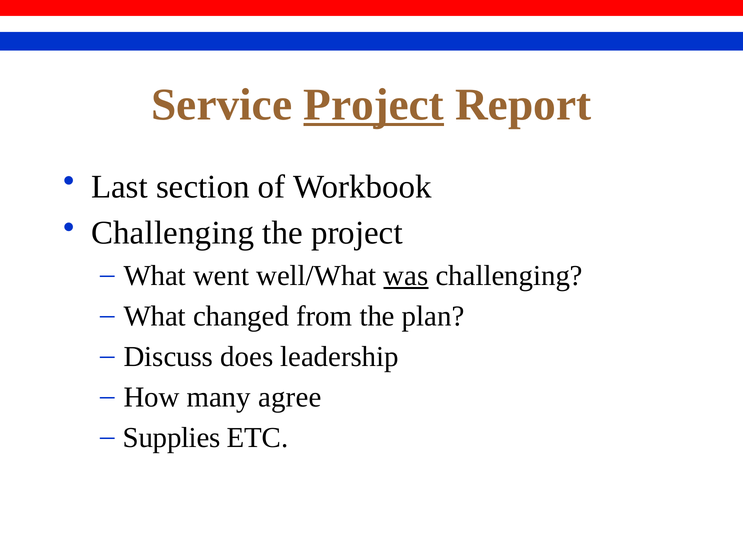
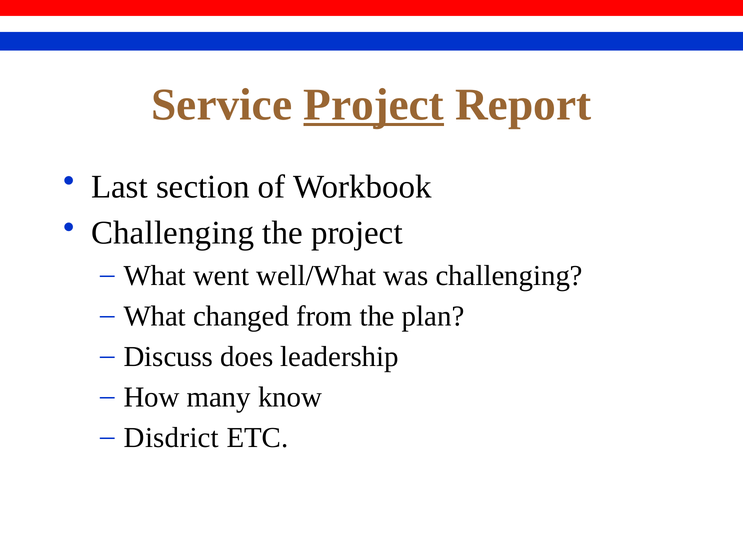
was underline: present -> none
agree: agree -> know
Supplies: Supplies -> Disdrict
